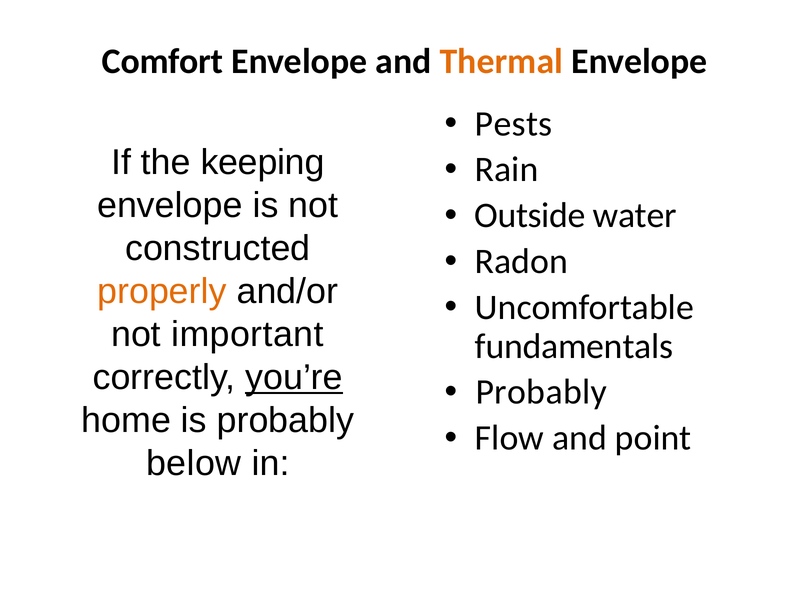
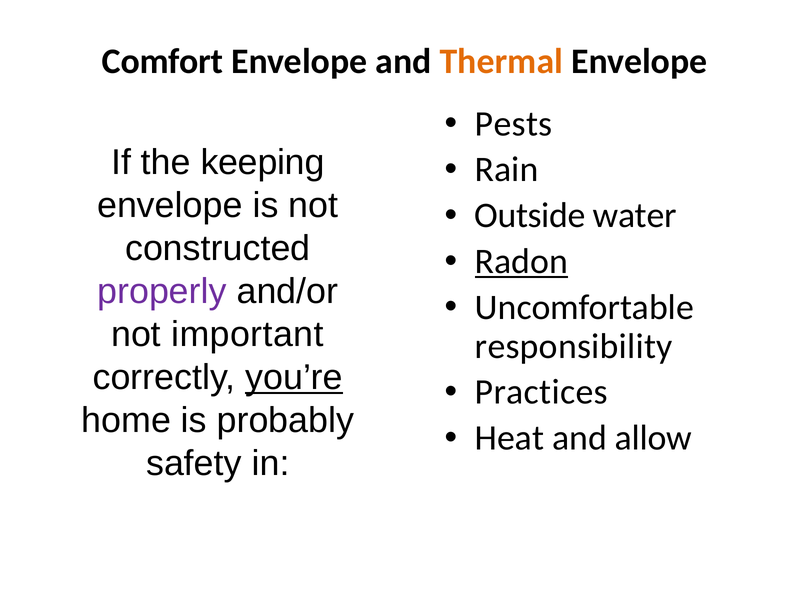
Radon underline: none -> present
properly colour: orange -> purple
fundamentals: fundamentals -> responsibility
Probably at (541, 392): Probably -> Practices
Flow: Flow -> Heat
point: point -> allow
below: below -> safety
